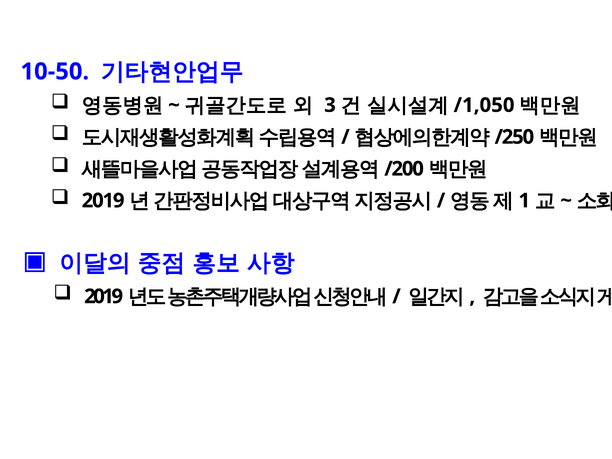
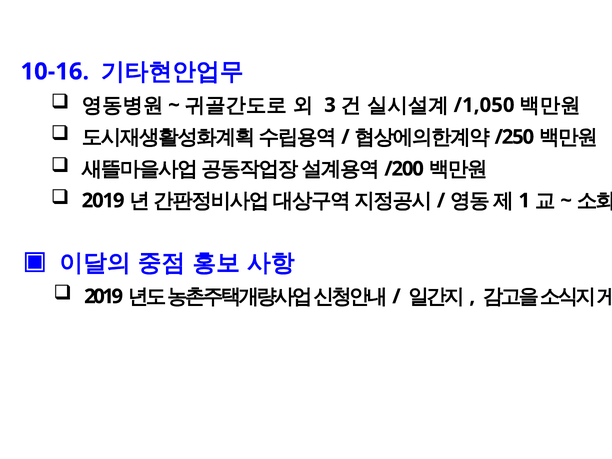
10-50: 10-50 -> 10-16
